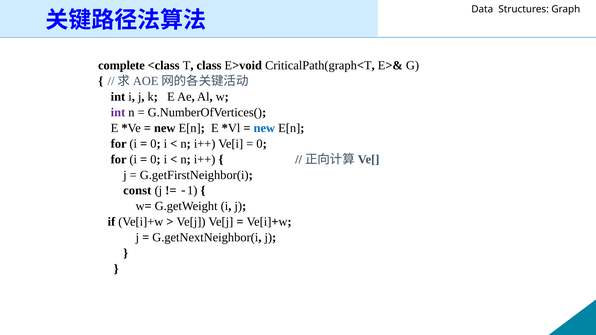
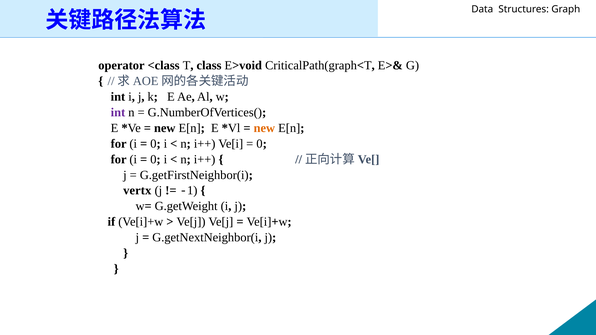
complete: complete -> operator
new at (264, 128) colour: blue -> orange
const: const -> vertx
